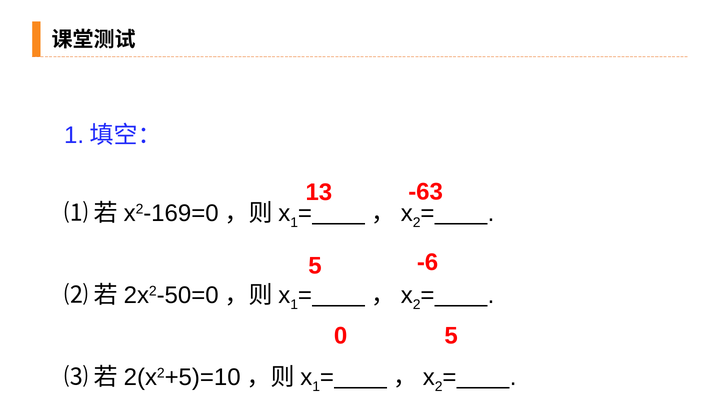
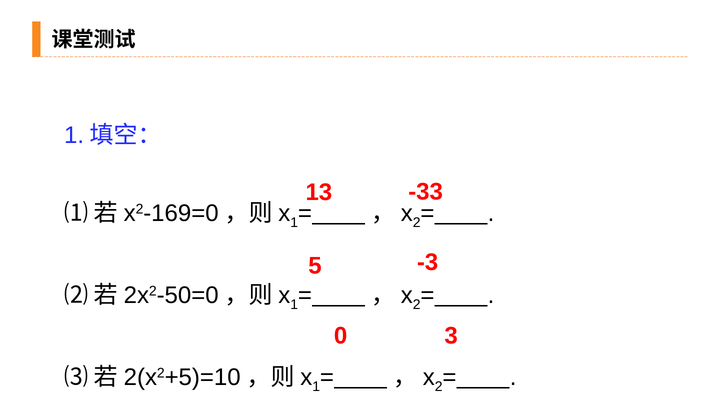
-63: -63 -> -33
-6: -6 -> -3
0 5: 5 -> 3
